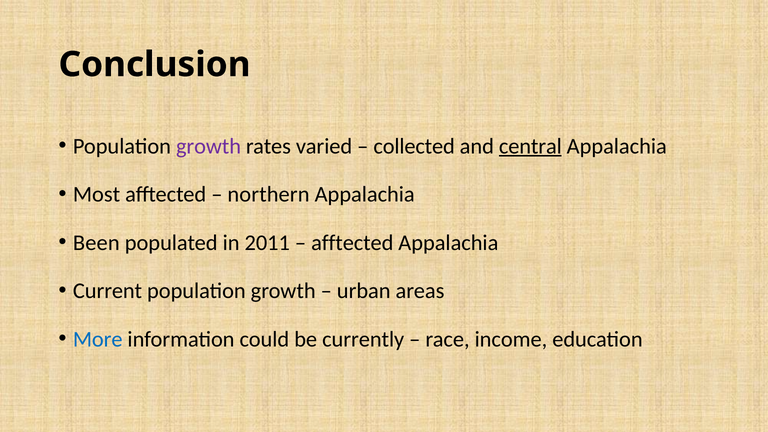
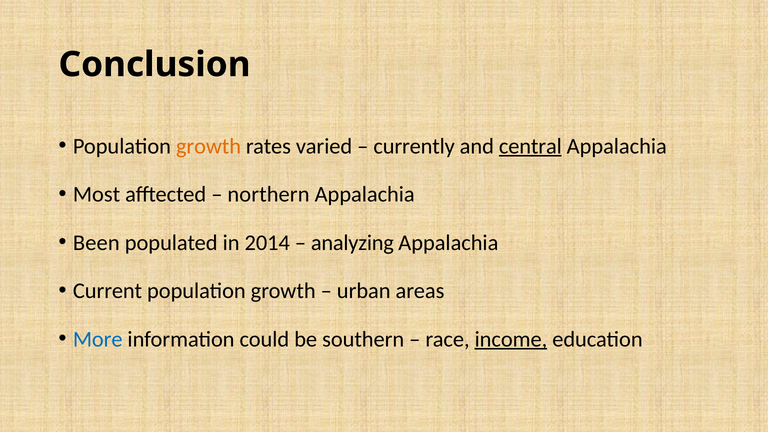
growth at (209, 146) colour: purple -> orange
collected: collected -> currently
2011: 2011 -> 2014
afftected at (352, 243): afftected -> analyzing
currently: currently -> southern
income underline: none -> present
